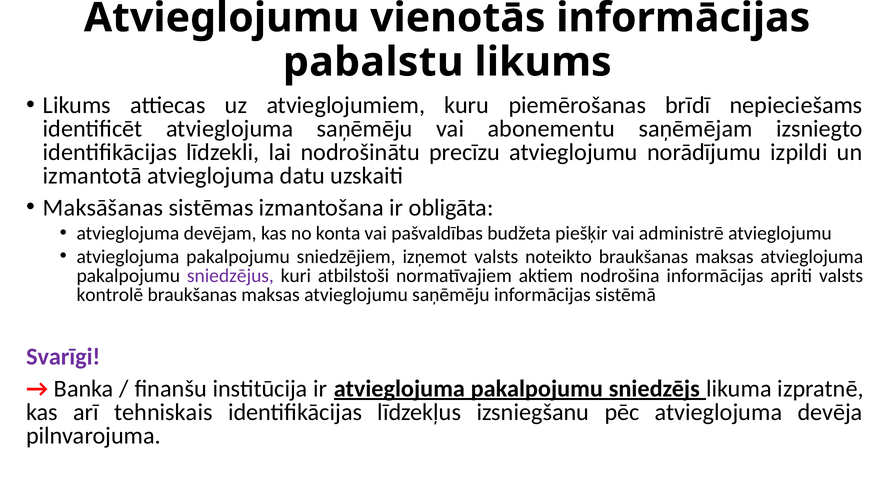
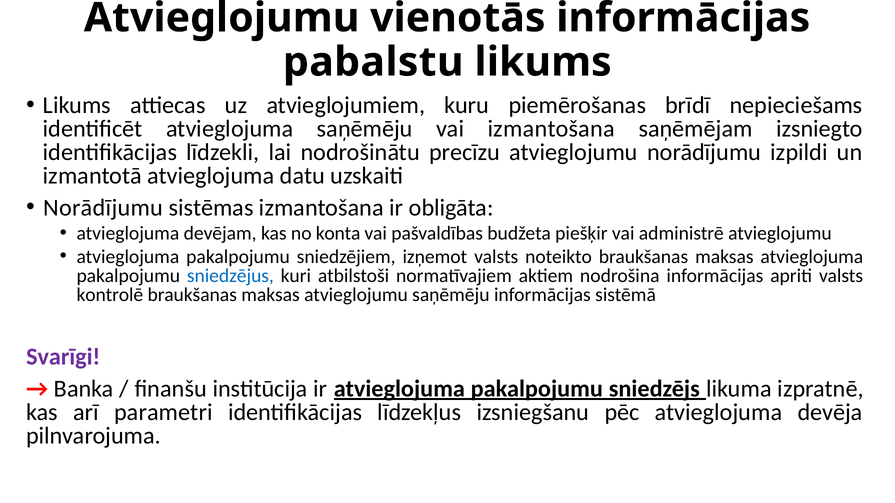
vai abonementu: abonementu -> izmantošana
Maksāšanas at (103, 208): Maksāšanas -> Norādījumu
sniedzējus colour: purple -> blue
tehniskais: tehniskais -> parametri
